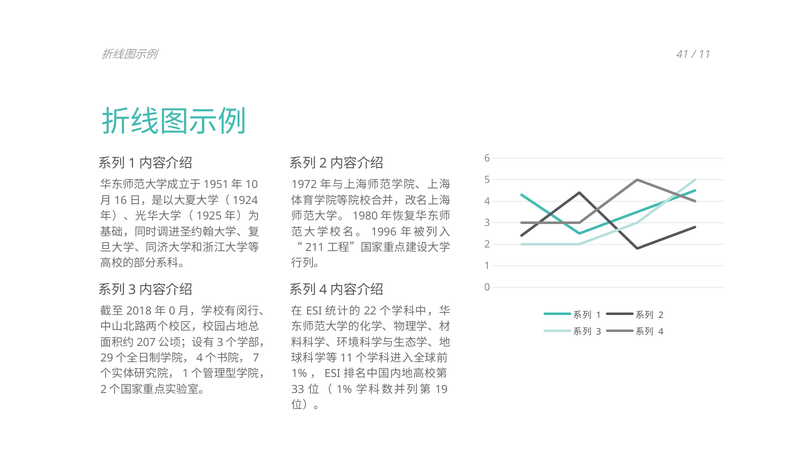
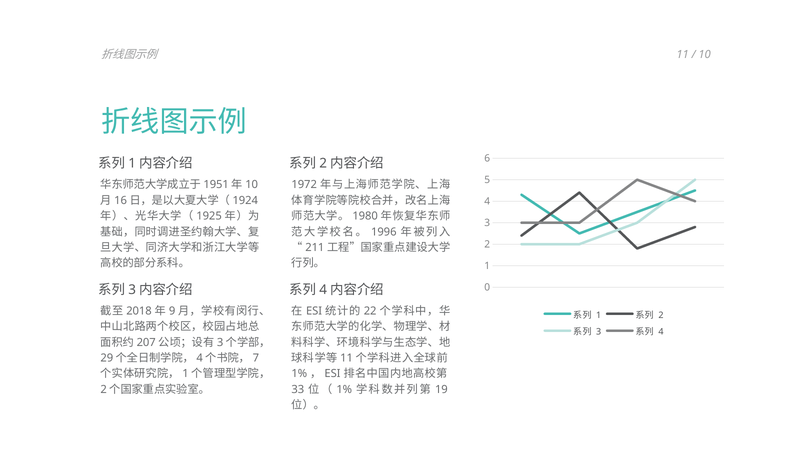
41 at (683, 55): 41 -> 11
11 at (705, 55): 11 -> 10
0 at (172, 311): 0 -> 9
